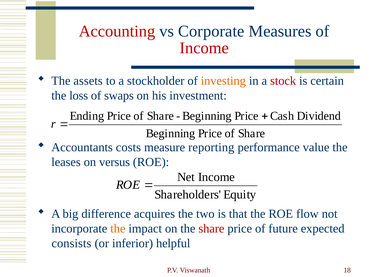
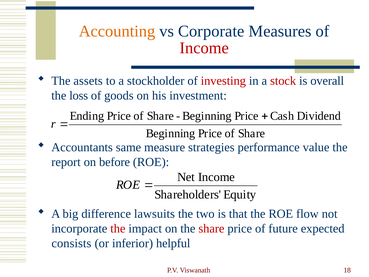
Accounting colour: red -> orange
investing colour: orange -> red
certain: certain -> overall
swaps: swaps -> goods
costs: costs -> same
reporting: reporting -> strategies
leases: leases -> report
versus: versus -> before
acquires: acquires -> lawsuits
the at (118, 228) colour: orange -> red
